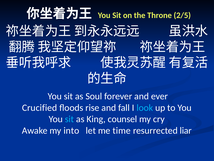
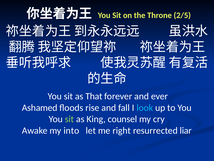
Soul: Soul -> That
Crucified: Crucified -> Ashamed
sit at (69, 119) colour: light blue -> light green
time: time -> right
